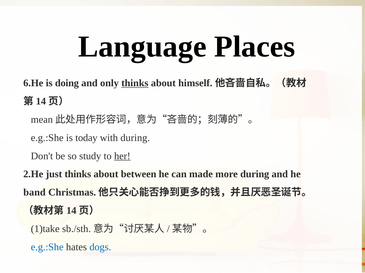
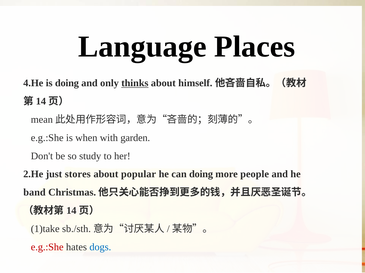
6.He: 6.He -> 4.He
today: today -> when
with during: during -> garden
her underline: present -> none
just thinks: thinks -> stores
between: between -> popular
can made: made -> doing
more during: during -> people
e.g.:She at (47, 248) colour: blue -> red
